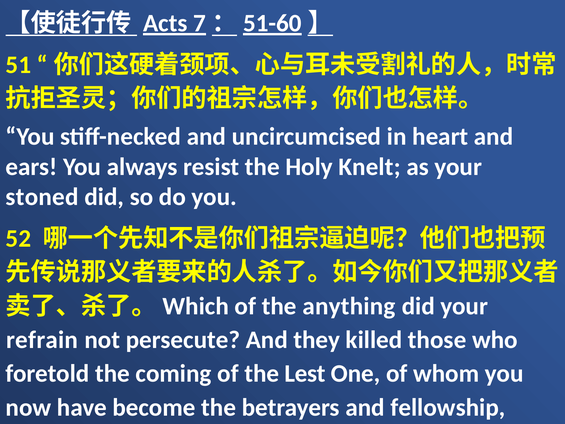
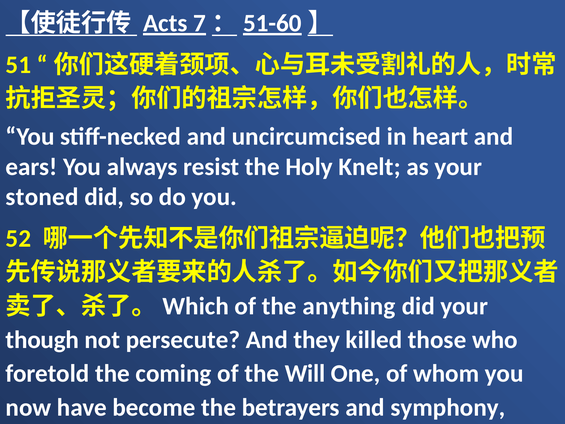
refrain: refrain -> though
Lest: Lest -> Will
fellowship: fellowship -> symphony
